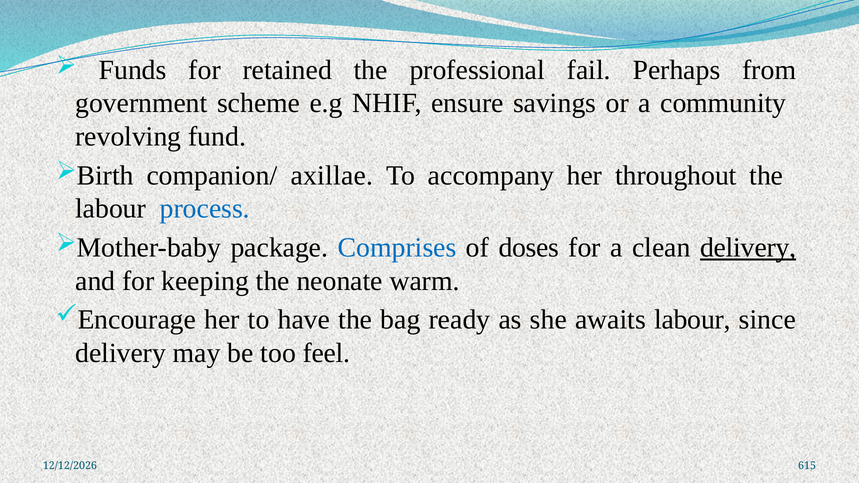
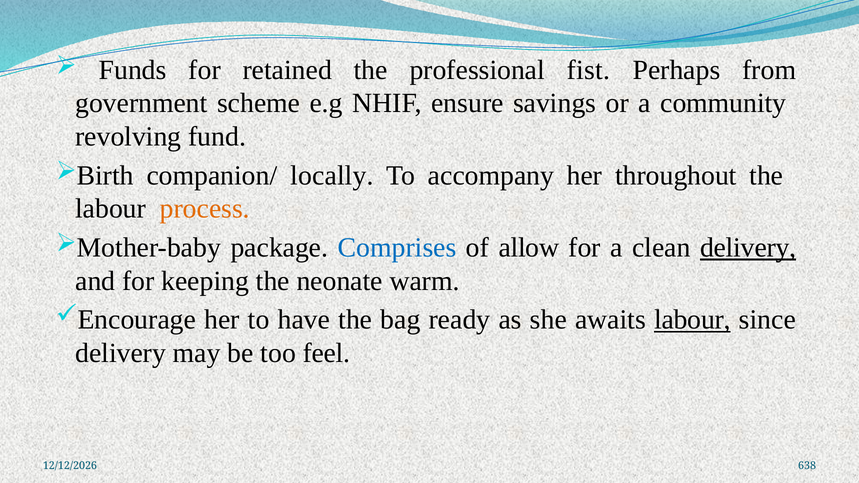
fail: fail -> fist
axillae: axillae -> locally
process colour: blue -> orange
doses: doses -> allow
labour at (692, 320) underline: none -> present
615: 615 -> 638
